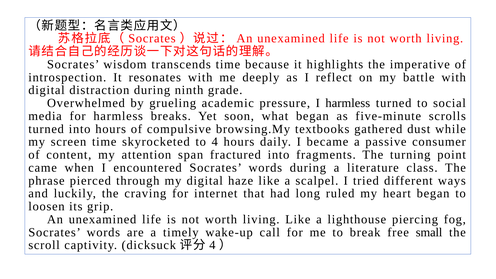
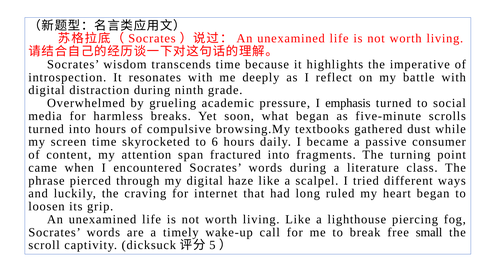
I harmless: harmless -> emphasis
to 4: 4 -> 6
4 at (212, 245): 4 -> 5
